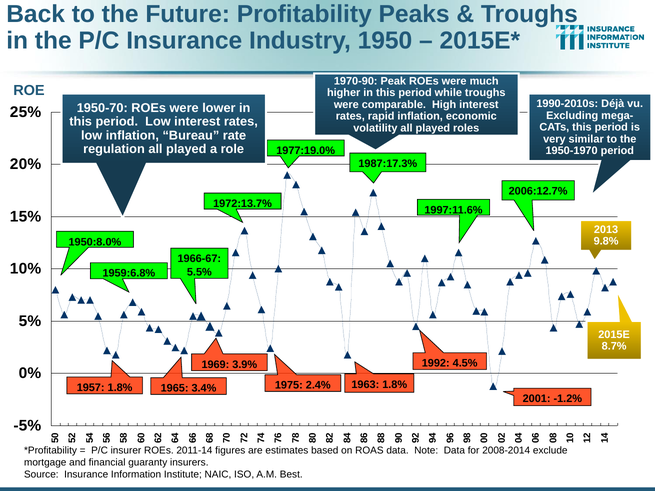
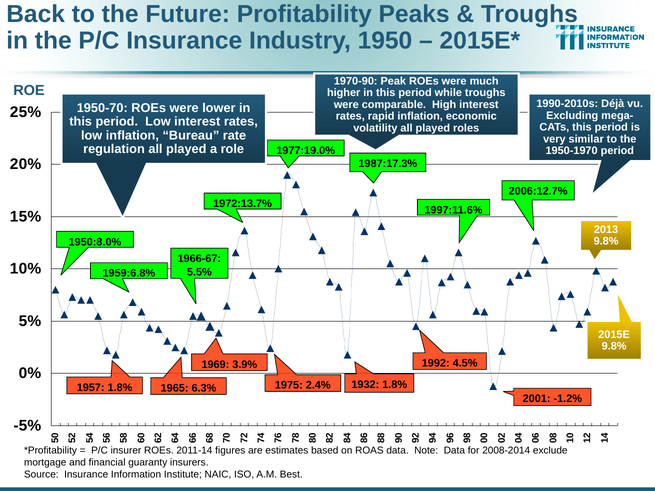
8.7% at (614, 346): 8.7% -> 9.8%
1963: 1963 -> 1932
3.4%: 3.4% -> 6.3%
